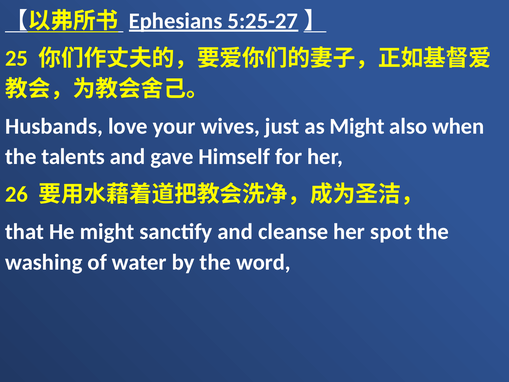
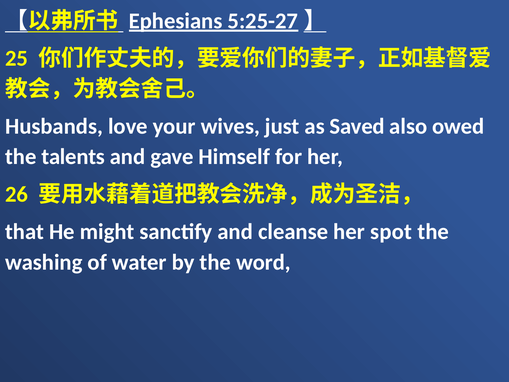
as Might: Might -> Saved
when: when -> owed
